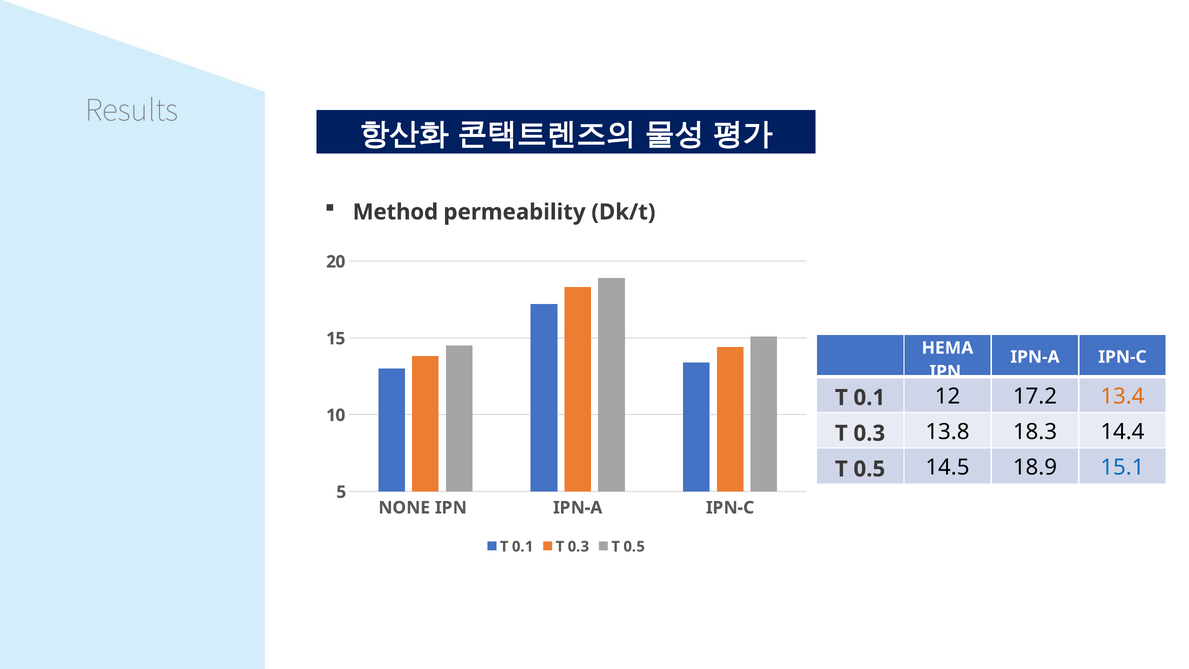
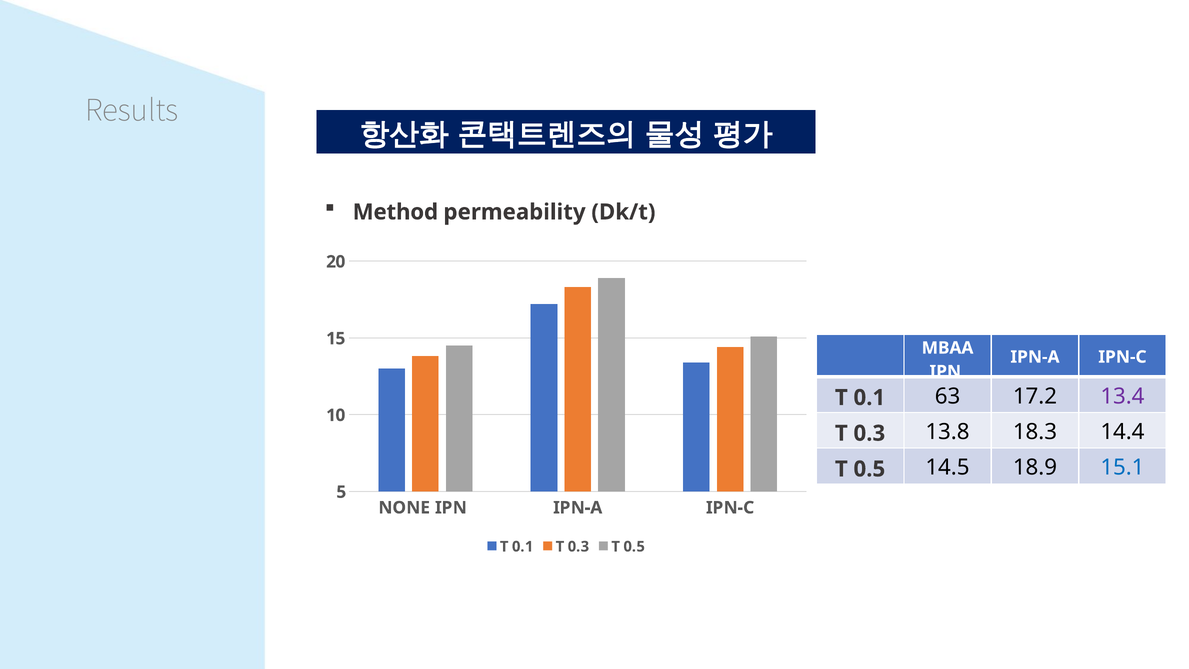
HEMA: HEMA -> MBAA
12: 12 -> 63
13.4 colour: orange -> purple
